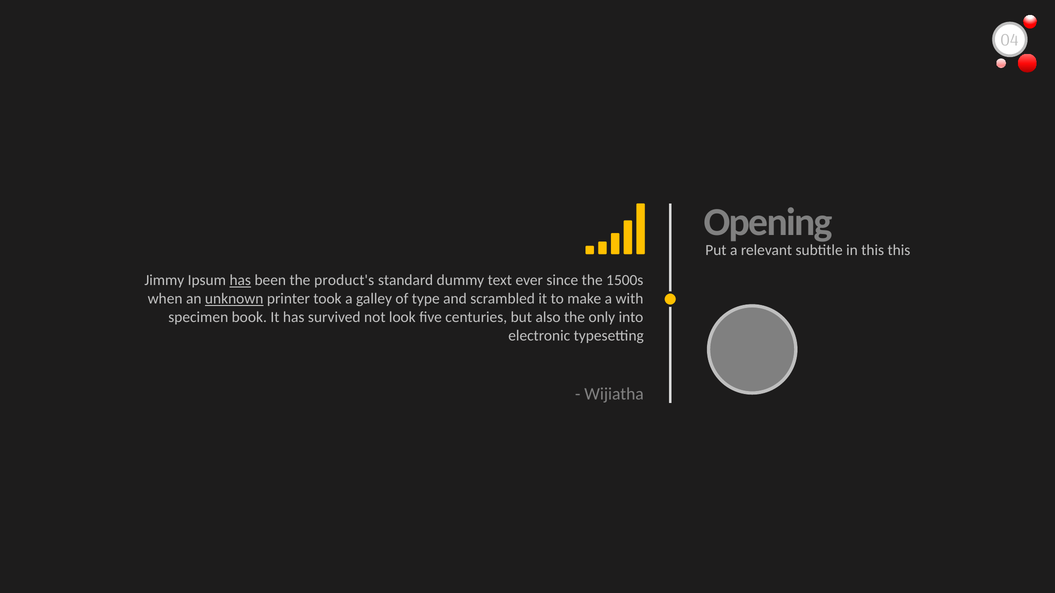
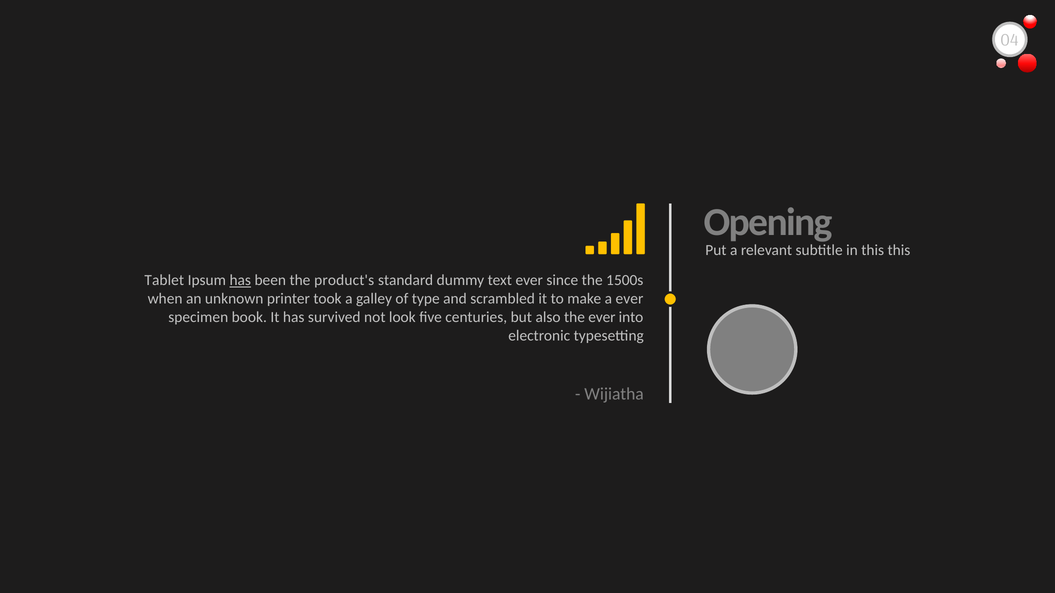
Jimmy: Jimmy -> Tablet
unknown underline: present -> none
a with: with -> ever
the only: only -> ever
